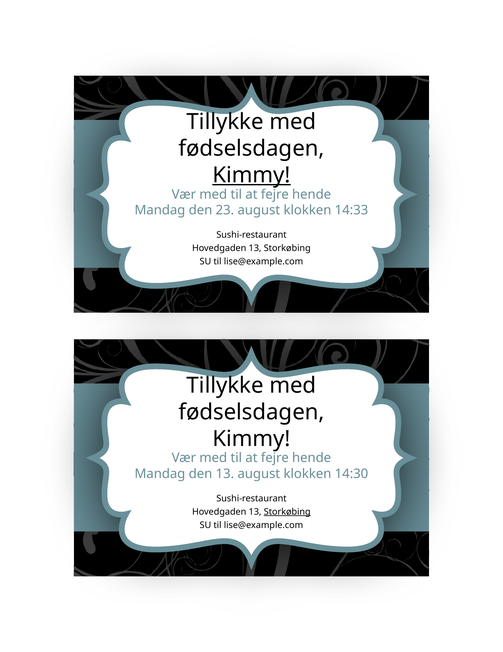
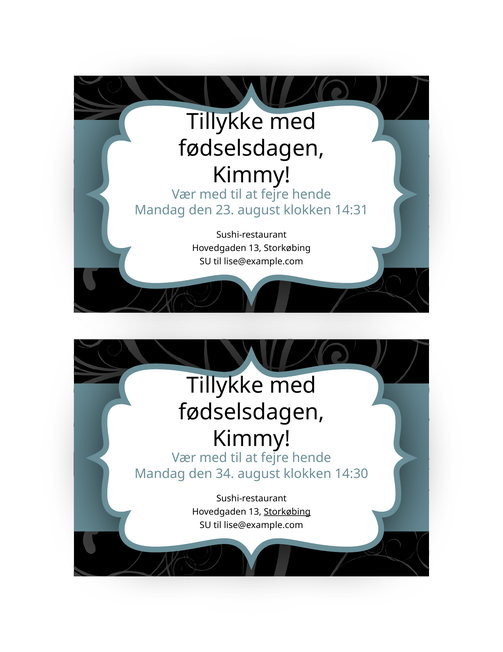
Kimmy at (251, 175) underline: present -> none
14:33: 14:33 -> 14:31
den 13: 13 -> 34
